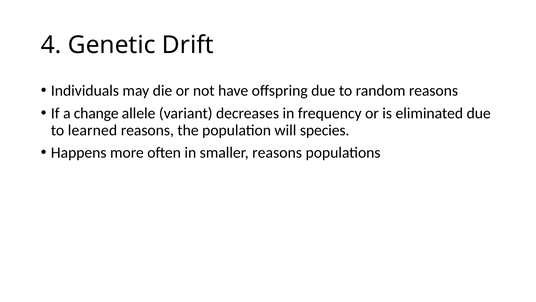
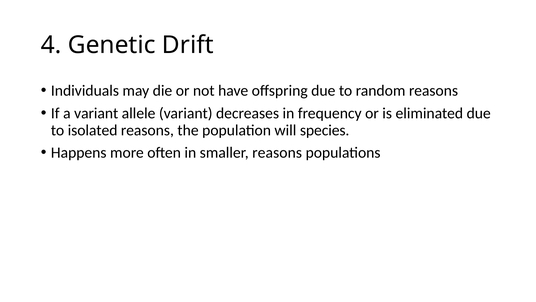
a change: change -> variant
learned: learned -> isolated
